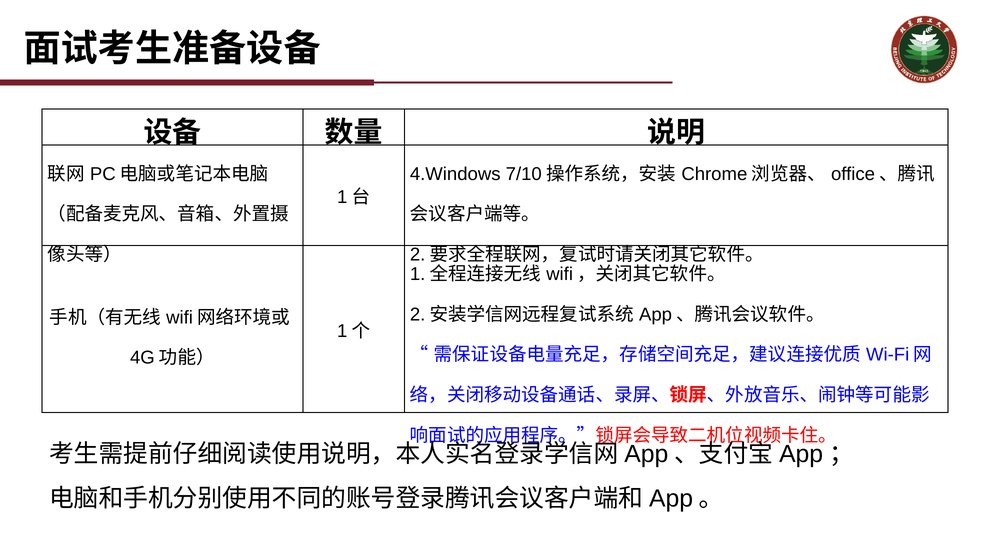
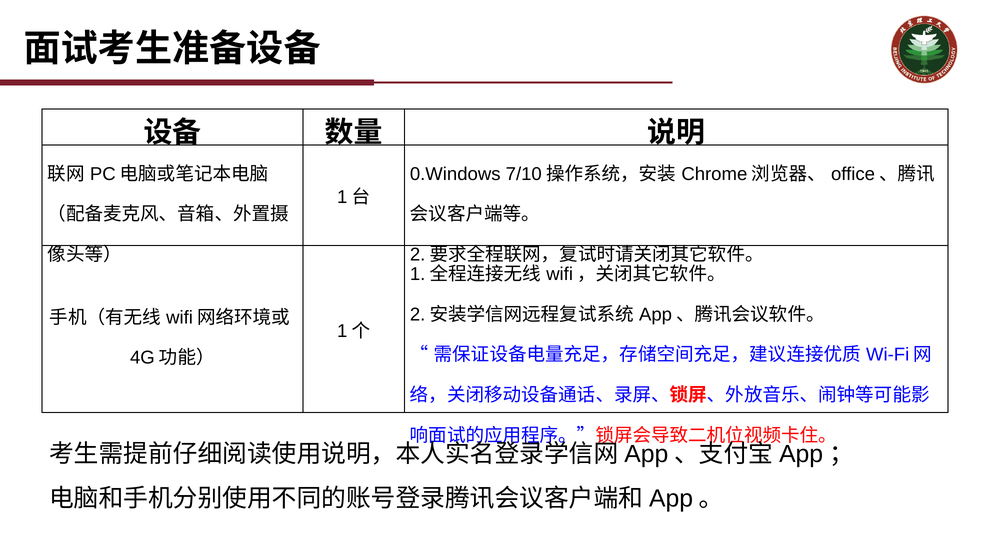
4.Windows: 4.Windows -> 0.Windows
